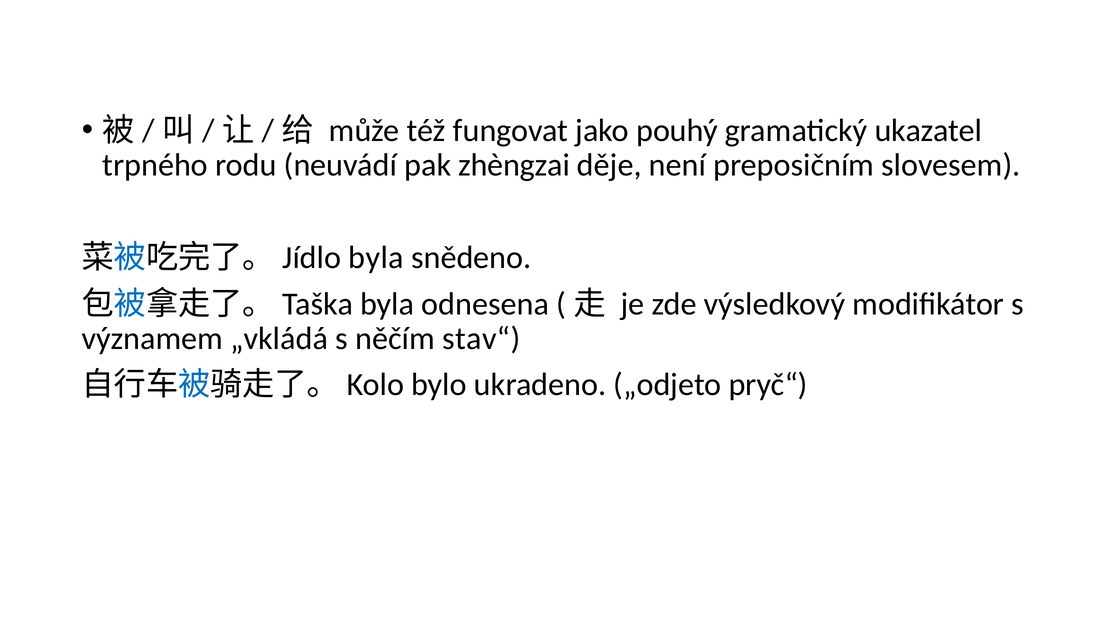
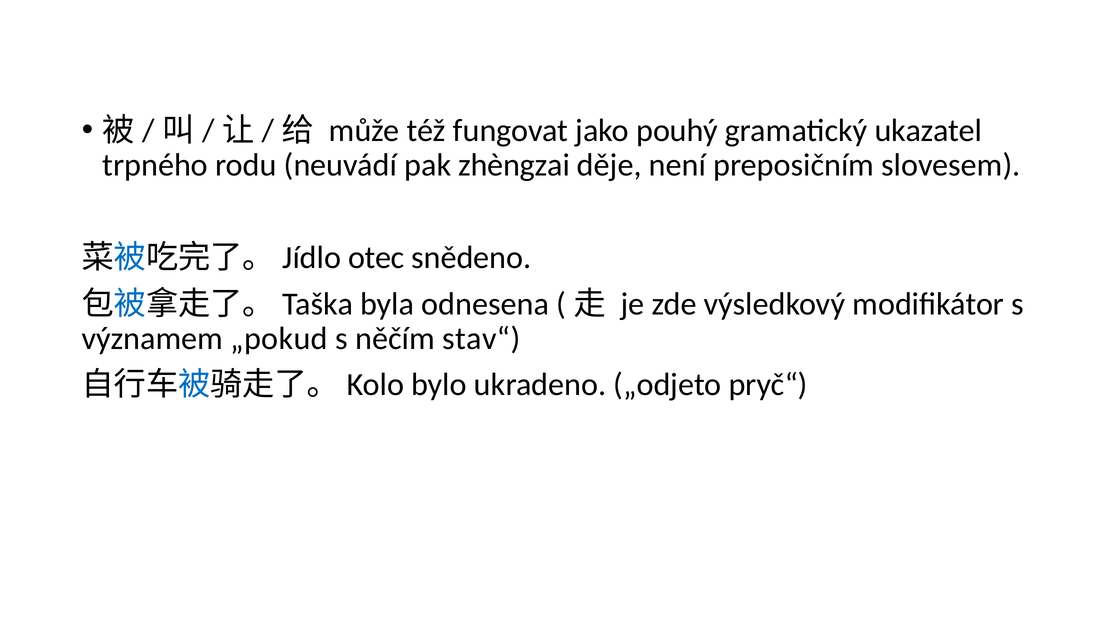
byla at (376, 258): byla -> otec
„vkládá: „vkládá -> „pokud
